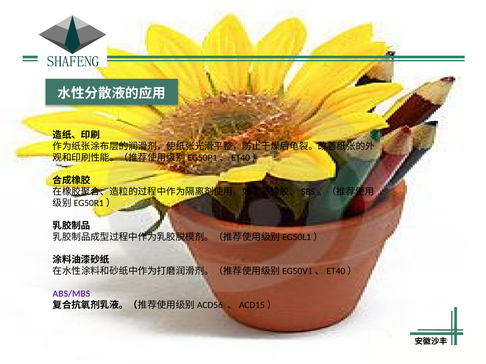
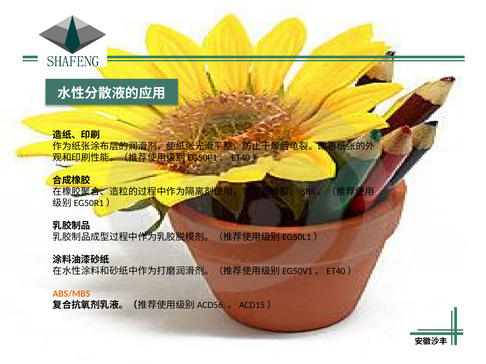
ABS/MBS colour: purple -> orange
